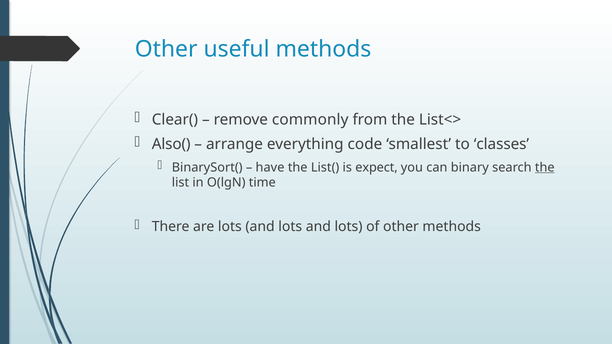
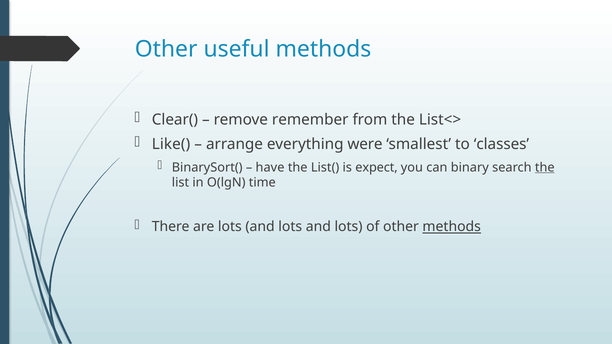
commonly: commonly -> remember
Also(: Also( -> Like(
code: code -> were
methods at (452, 227) underline: none -> present
